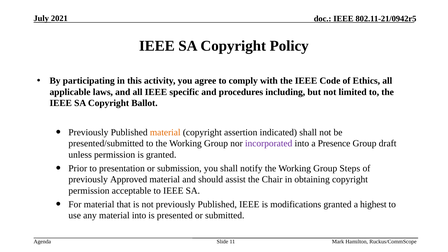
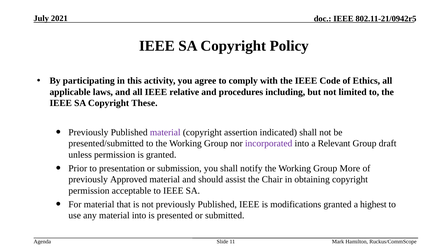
specific: specific -> relative
Ballot: Ballot -> These
material at (165, 132) colour: orange -> purple
Presence: Presence -> Relevant
Steps: Steps -> More
